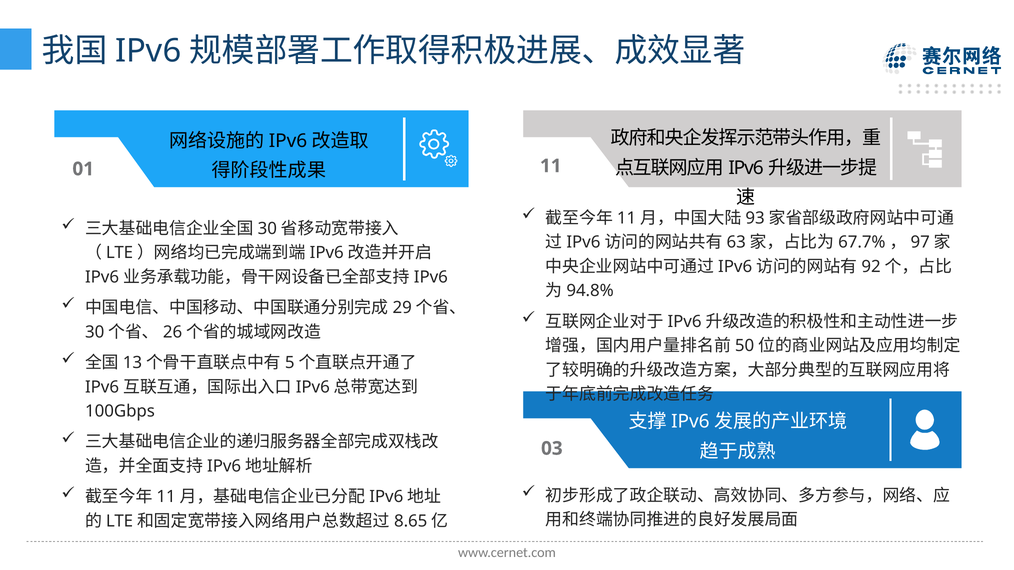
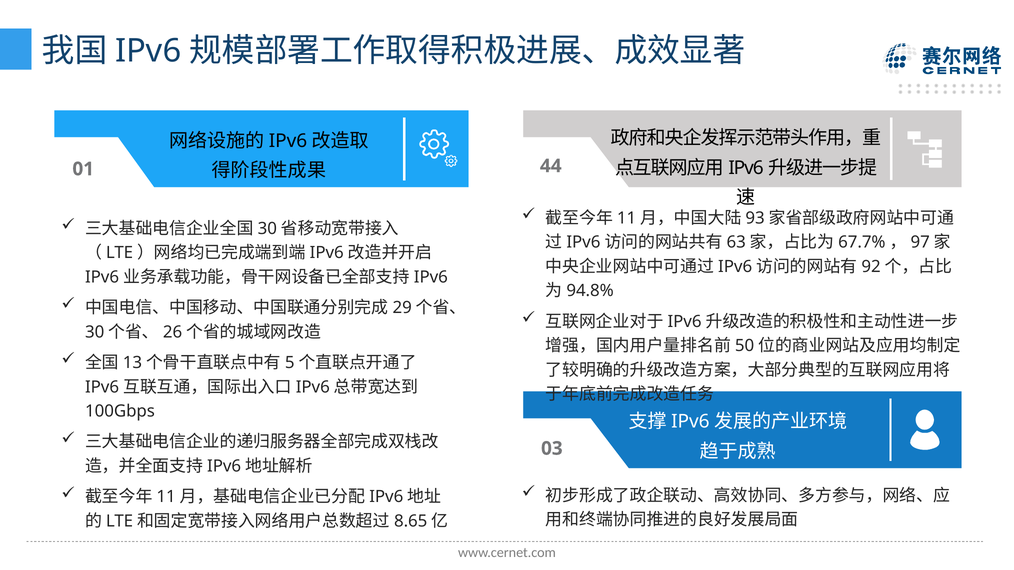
11: 11 -> 44
